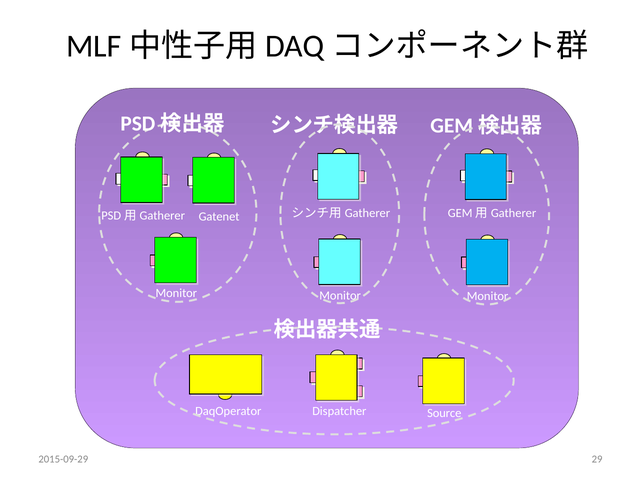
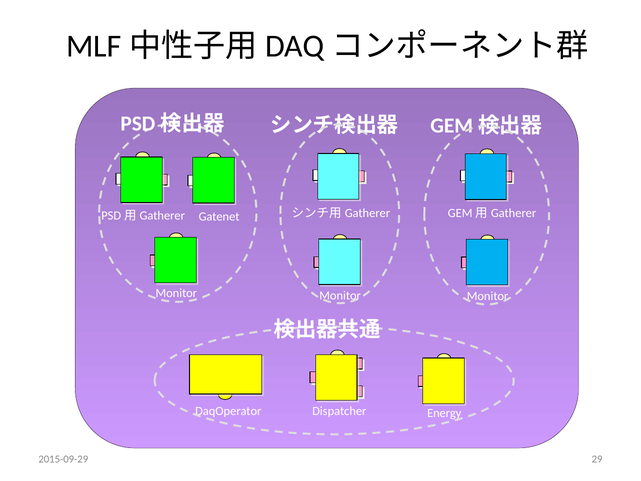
Source: Source -> Energy
